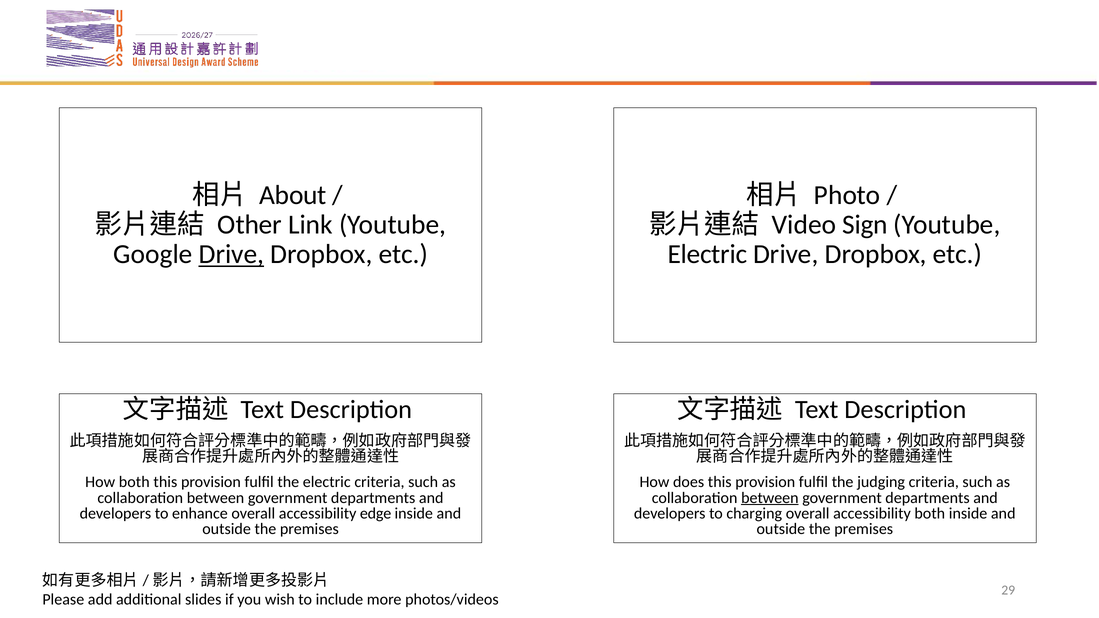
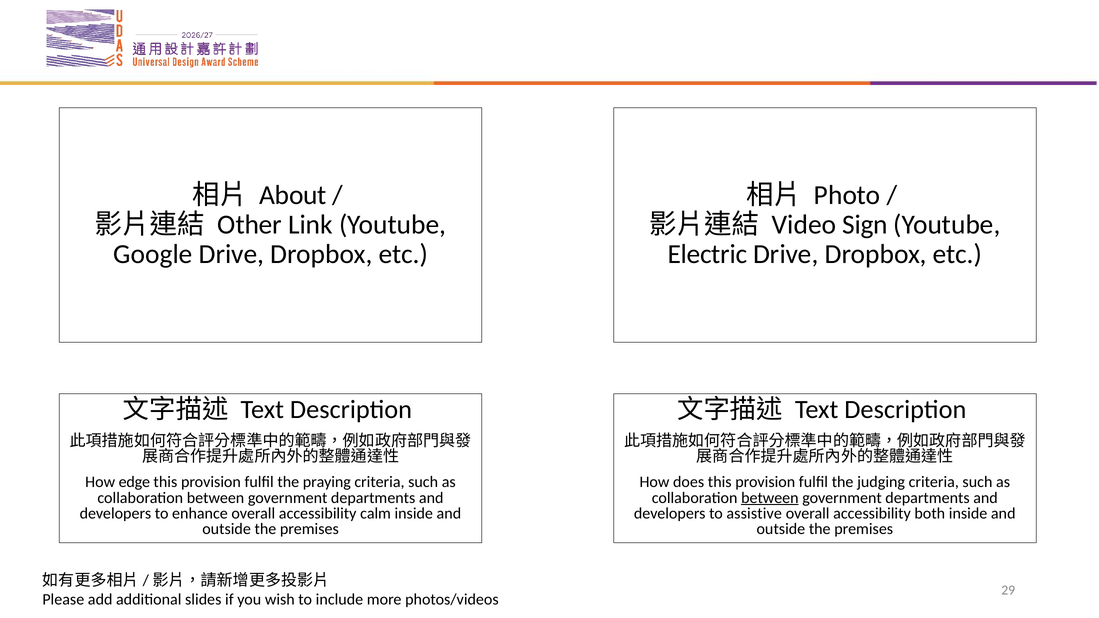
Drive at (231, 254) underline: present -> none
How both: both -> edge
the electric: electric -> praying
edge: edge -> calm
charging: charging -> assistive
